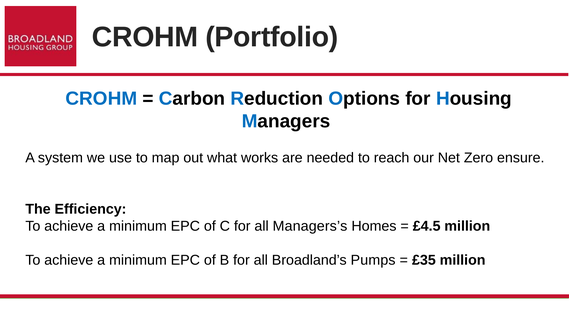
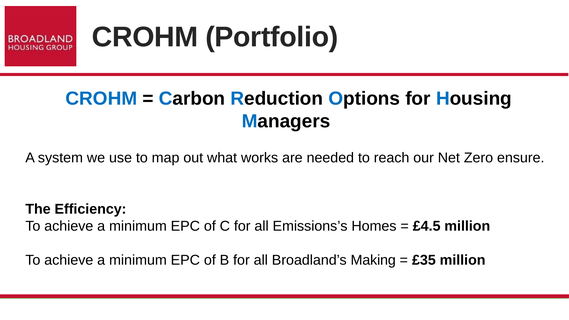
Managers’s: Managers’s -> Emissions’s
Pumps: Pumps -> Making
